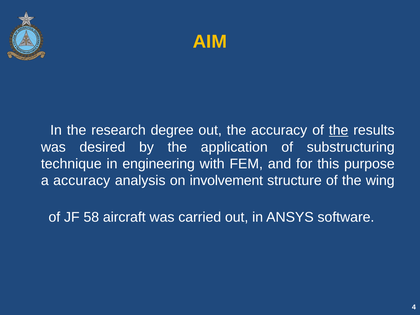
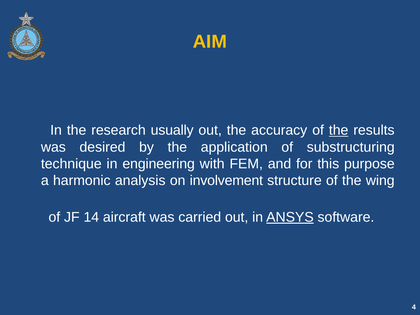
degree: degree -> usually
a accuracy: accuracy -> harmonic
58: 58 -> 14
ANSYS underline: none -> present
